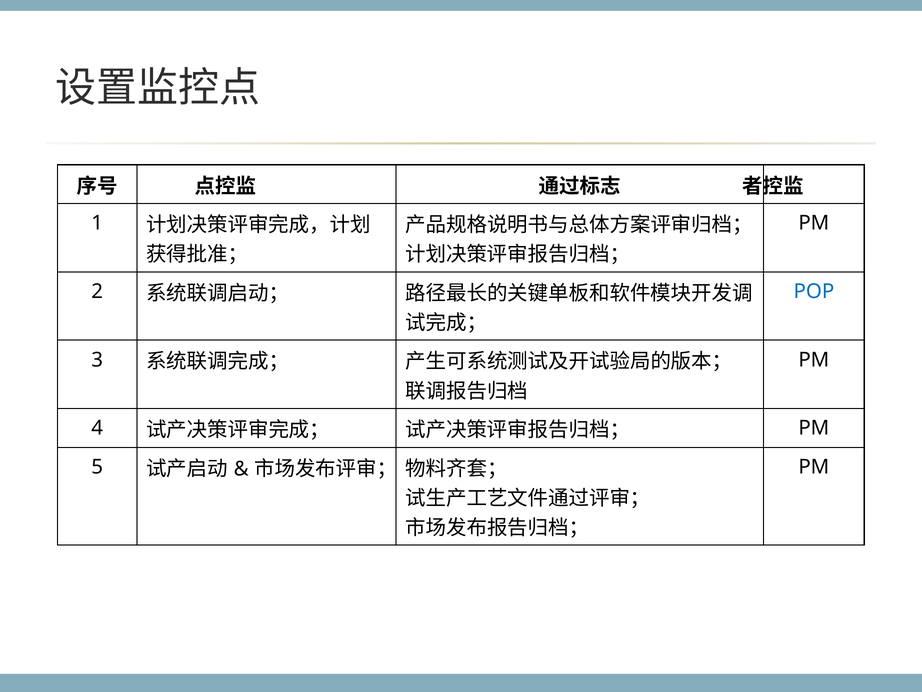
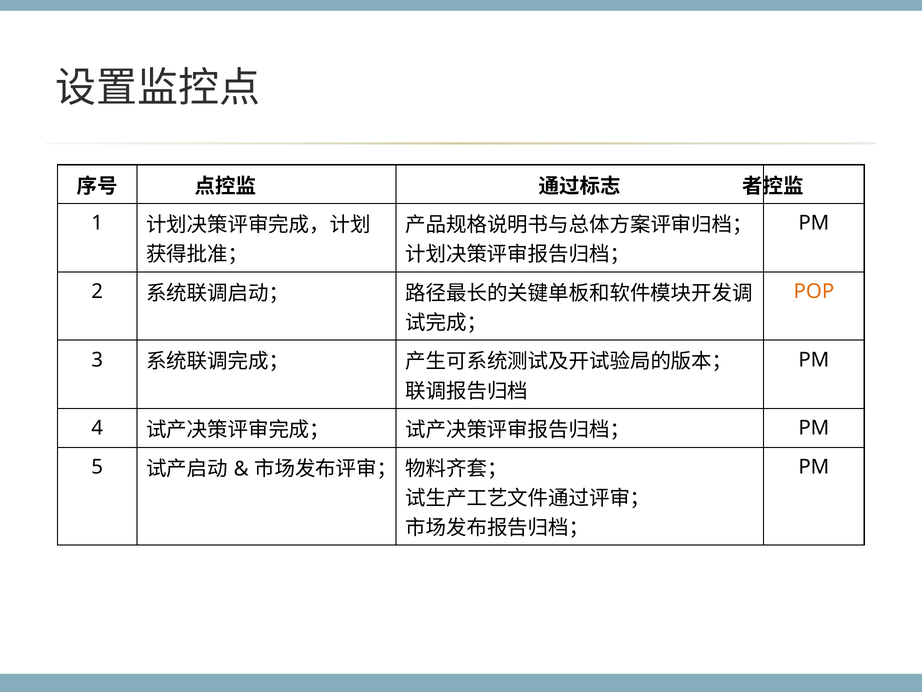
POP colour: blue -> orange
